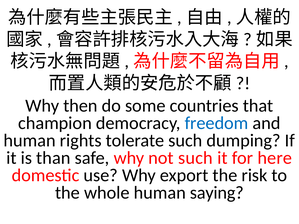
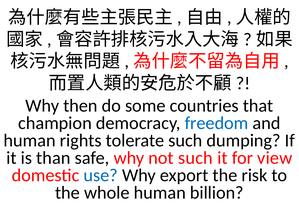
here: here -> view
use colour: black -> blue
saying: saying -> billion
